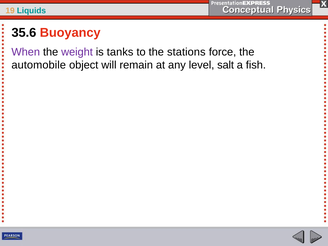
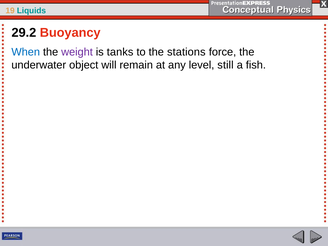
35.6: 35.6 -> 29.2
When colour: purple -> blue
automobile: automobile -> underwater
salt: salt -> still
